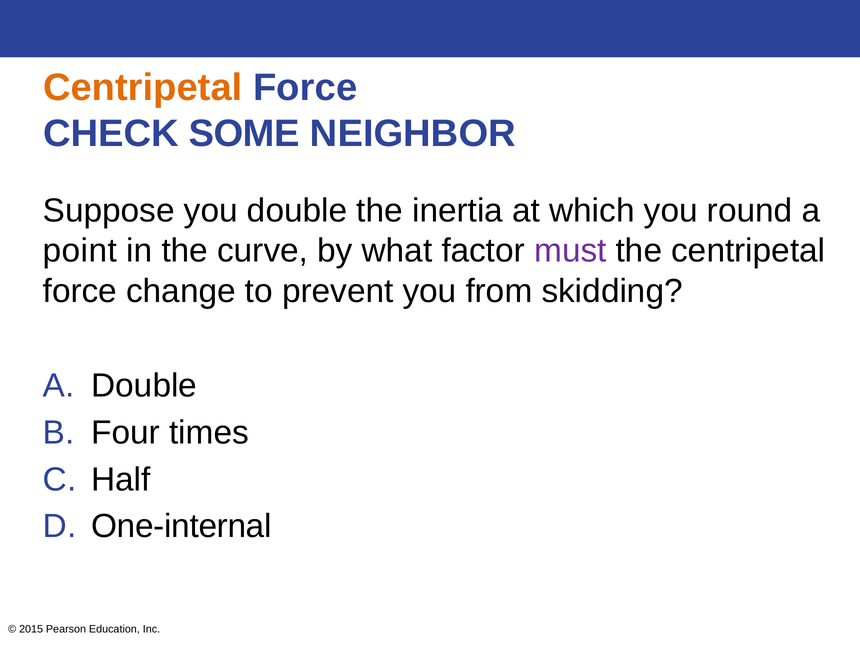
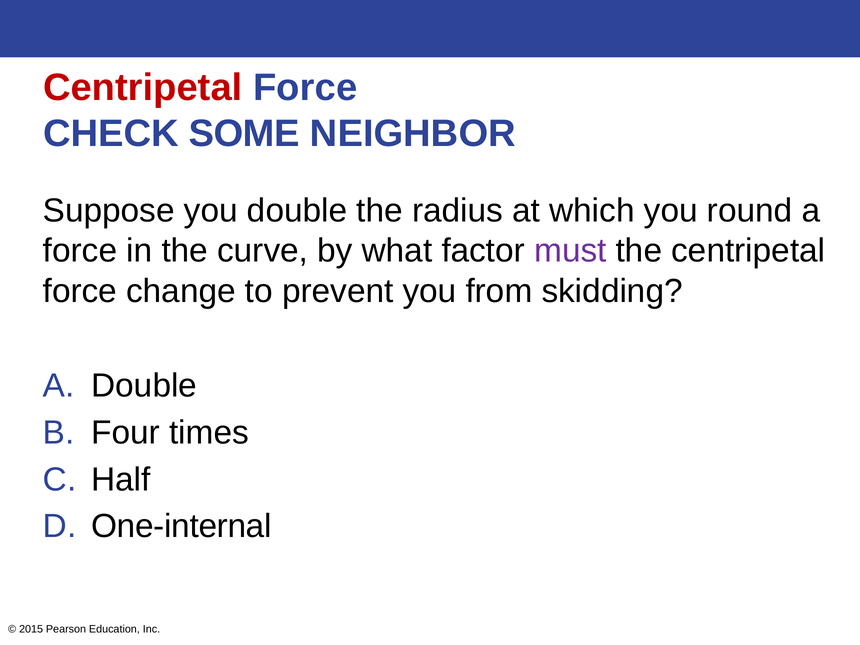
Centripetal at (143, 88) colour: orange -> red
inertia: inertia -> radius
point at (80, 251): point -> force
